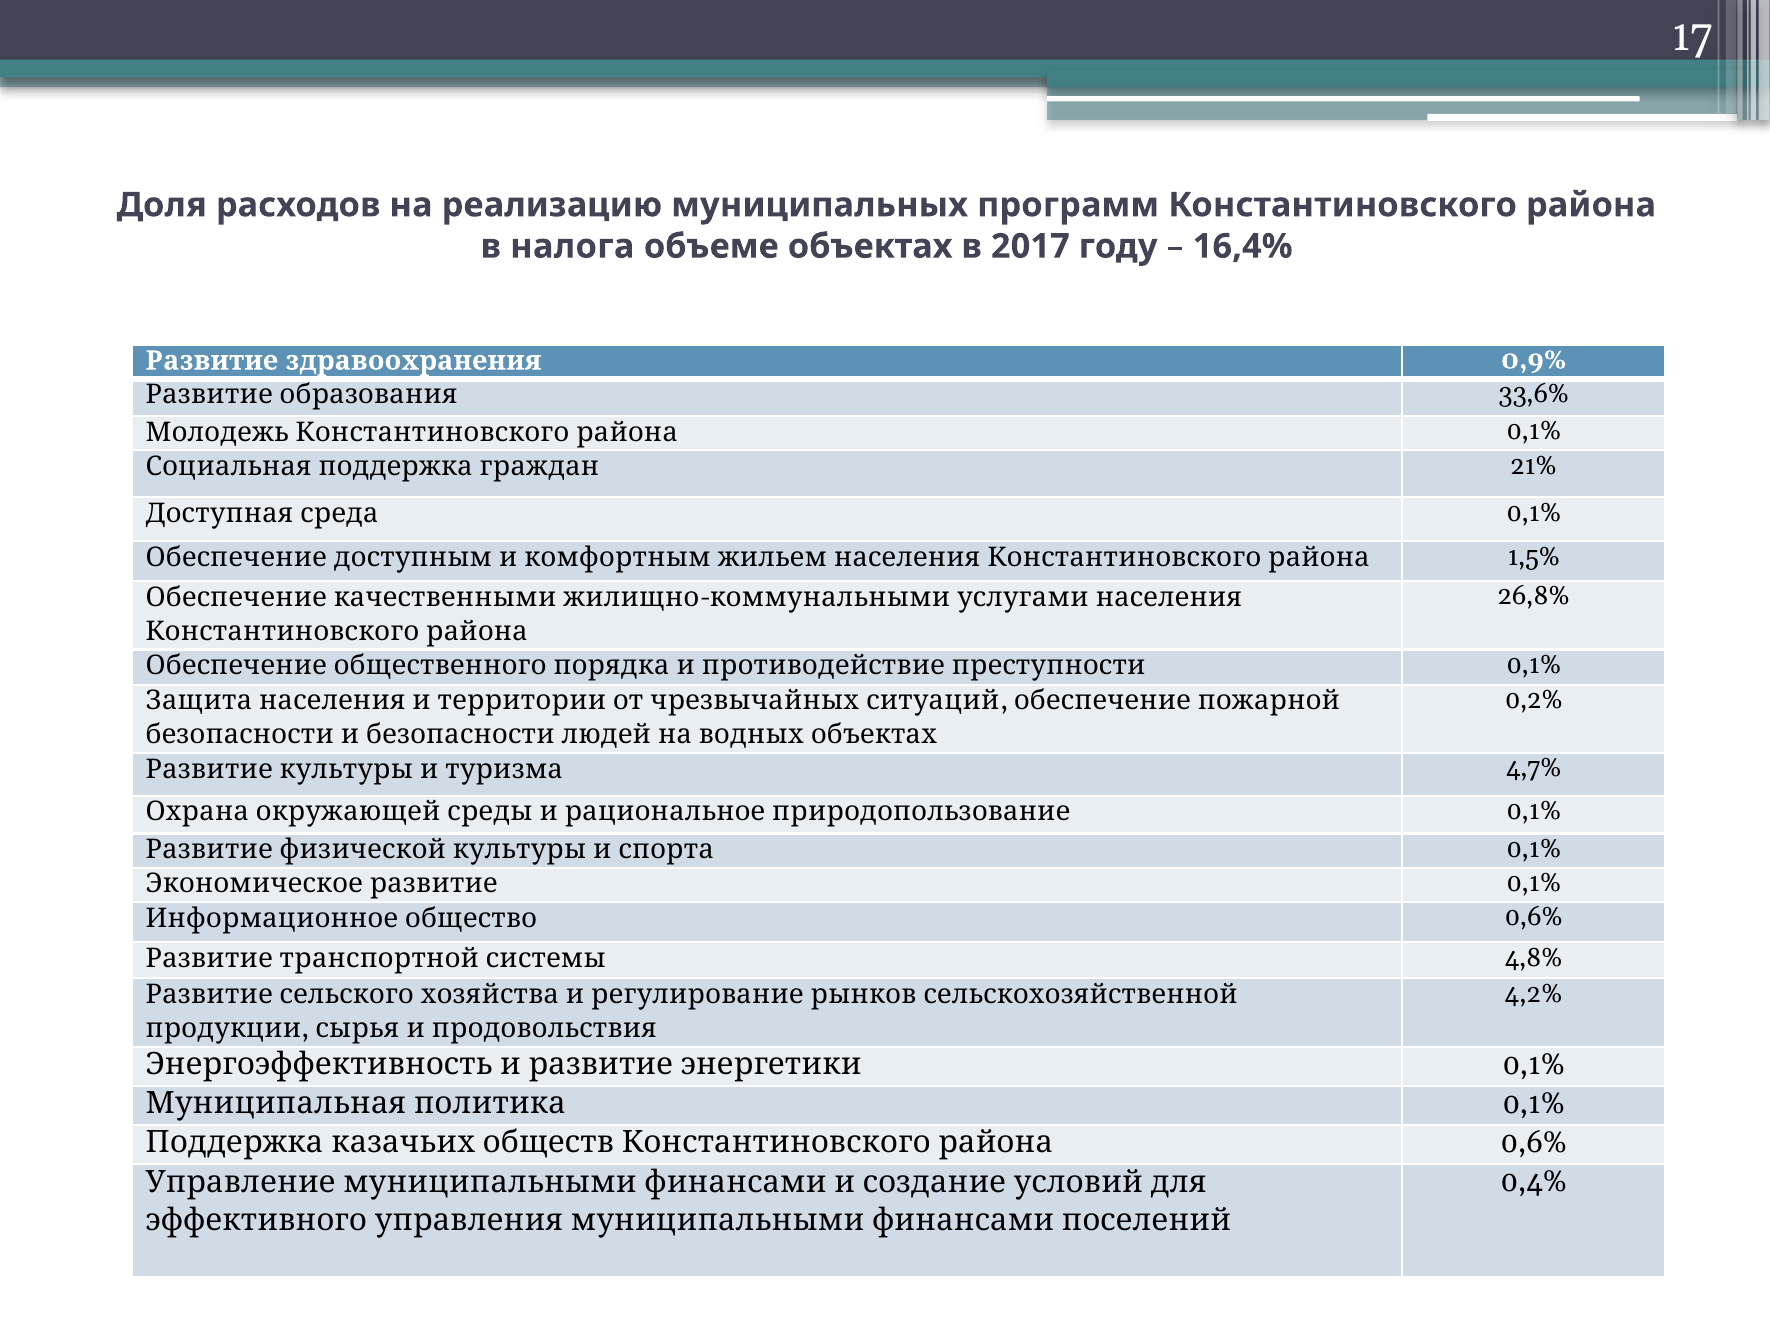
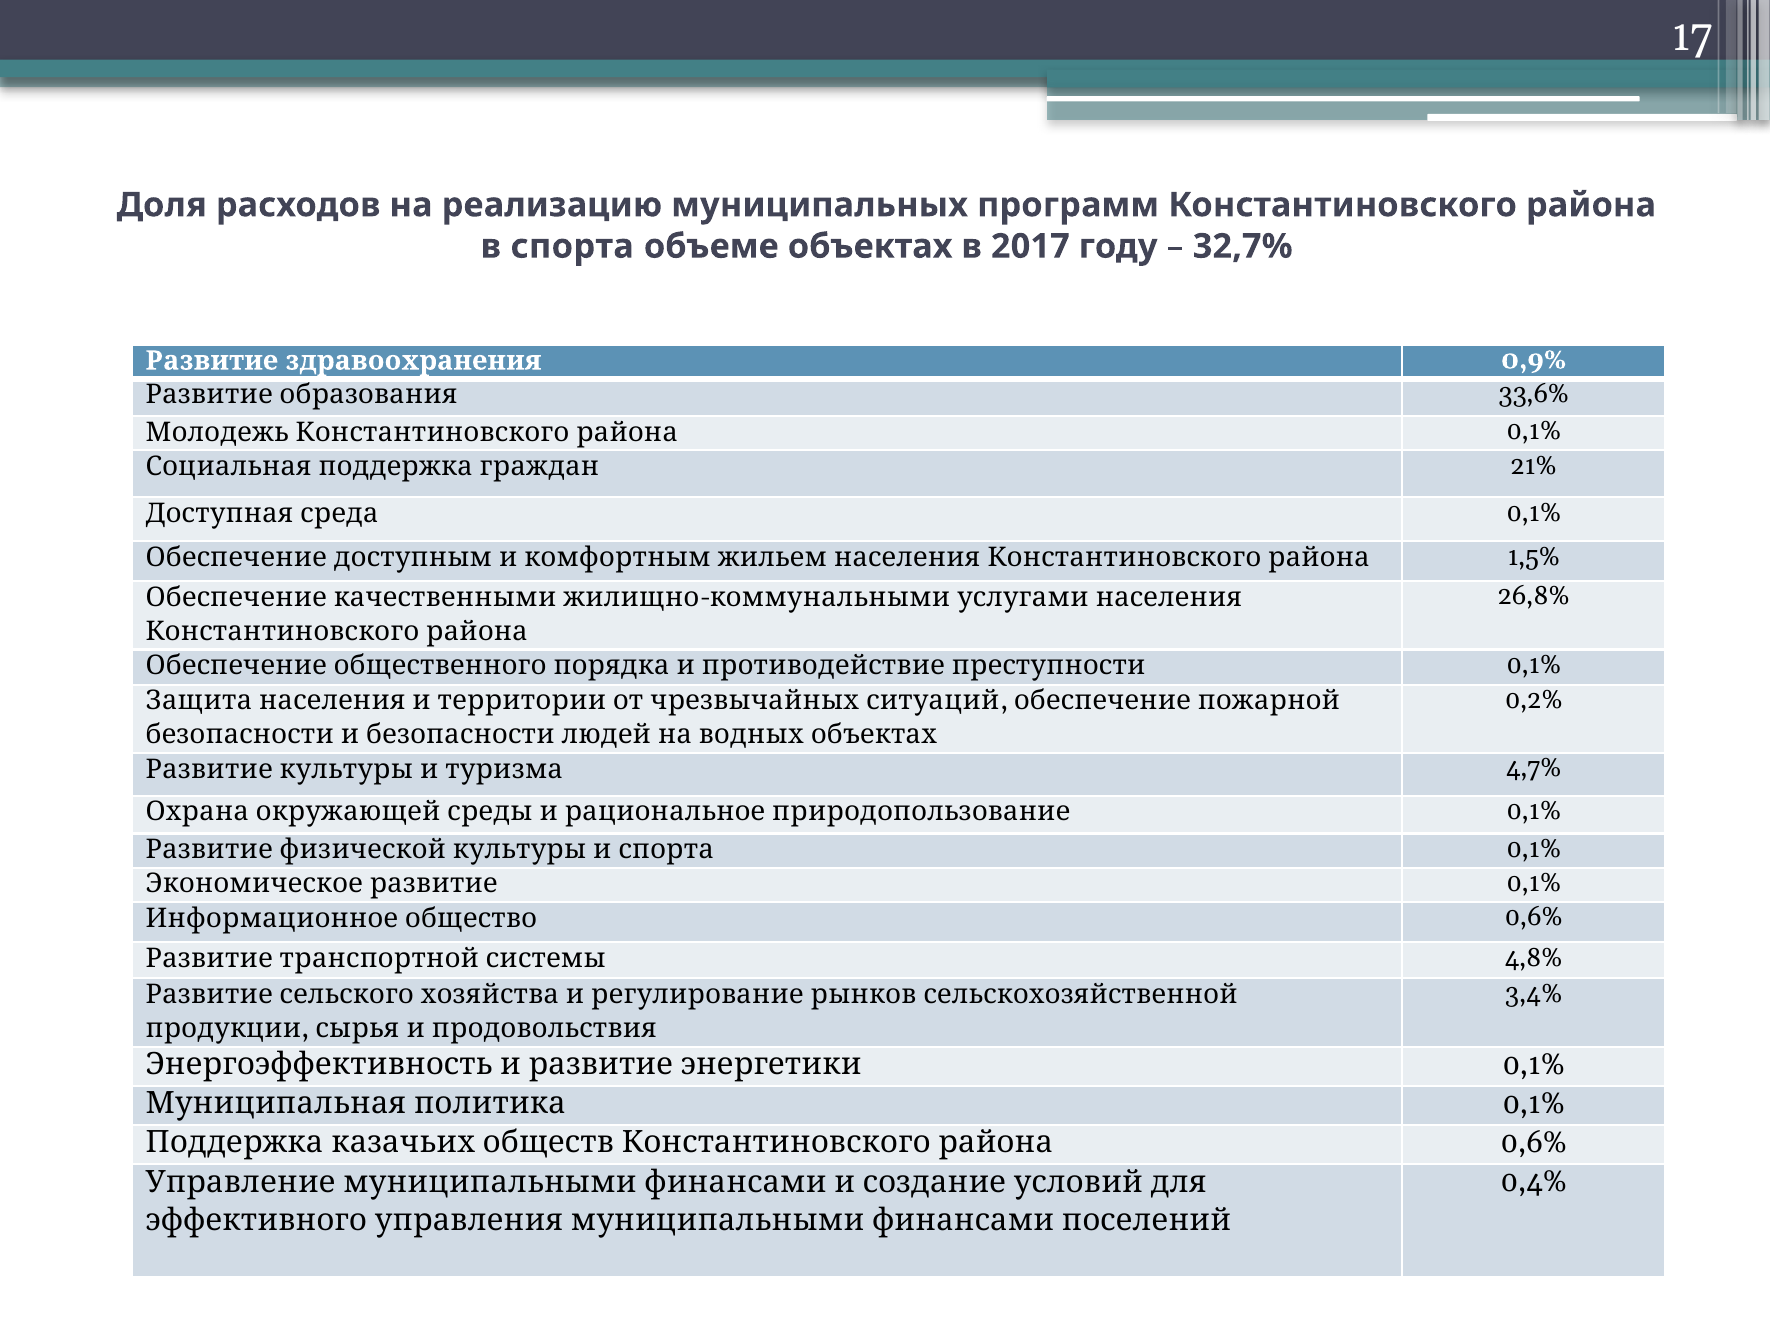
в налога: налога -> спорта
16,4%: 16,4% -> 32,7%
4,2%: 4,2% -> 3,4%
